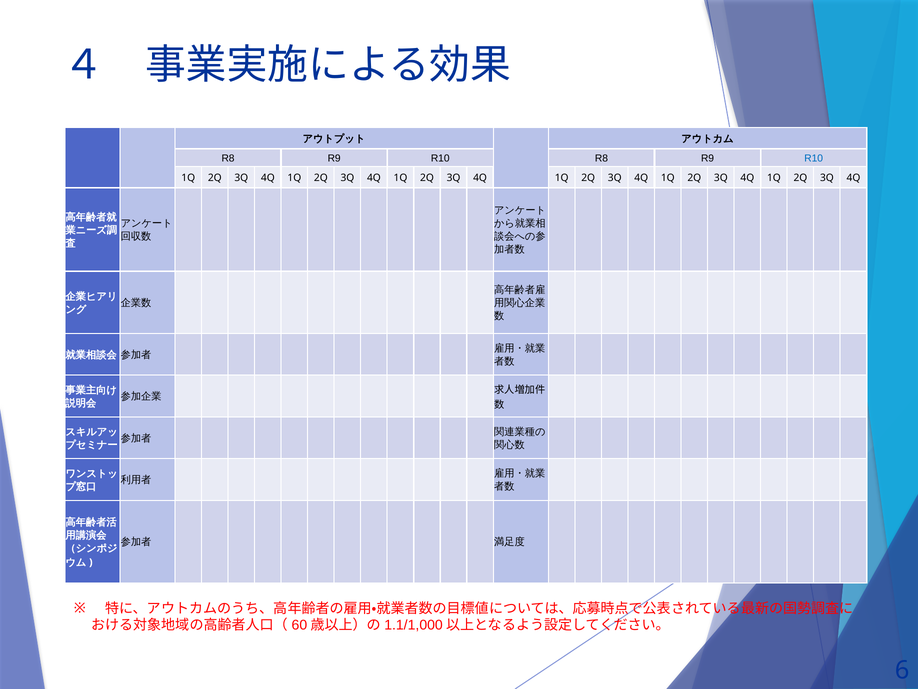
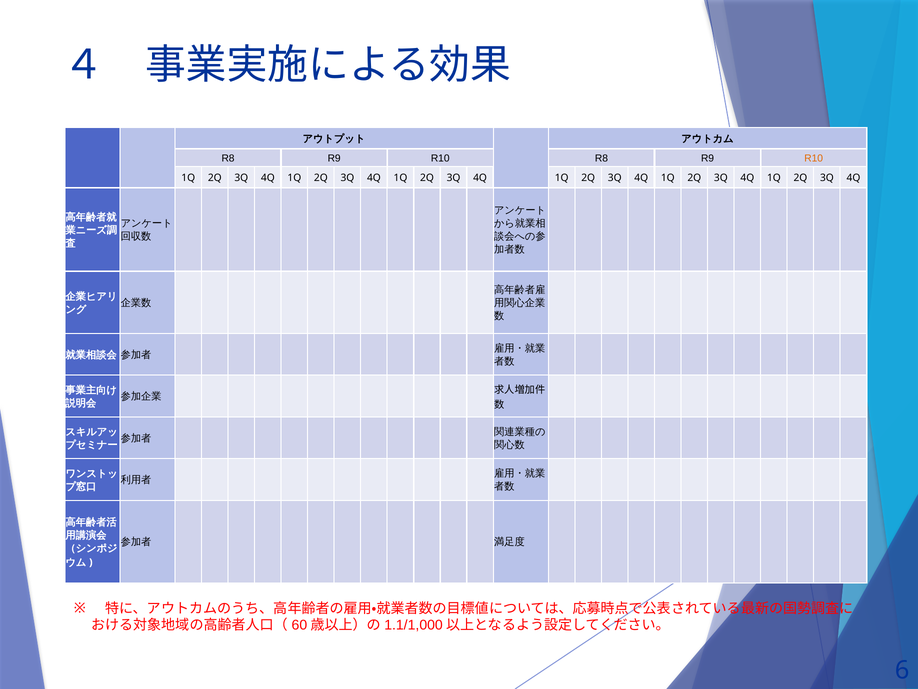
R10 at (814, 158) colour: blue -> orange
